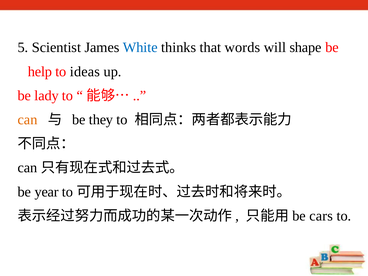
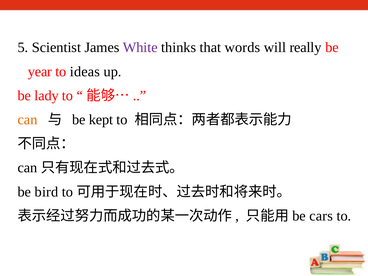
White colour: blue -> purple
shape: shape -> really
help: help -> year
they: they -> kept
year: year -> bird
